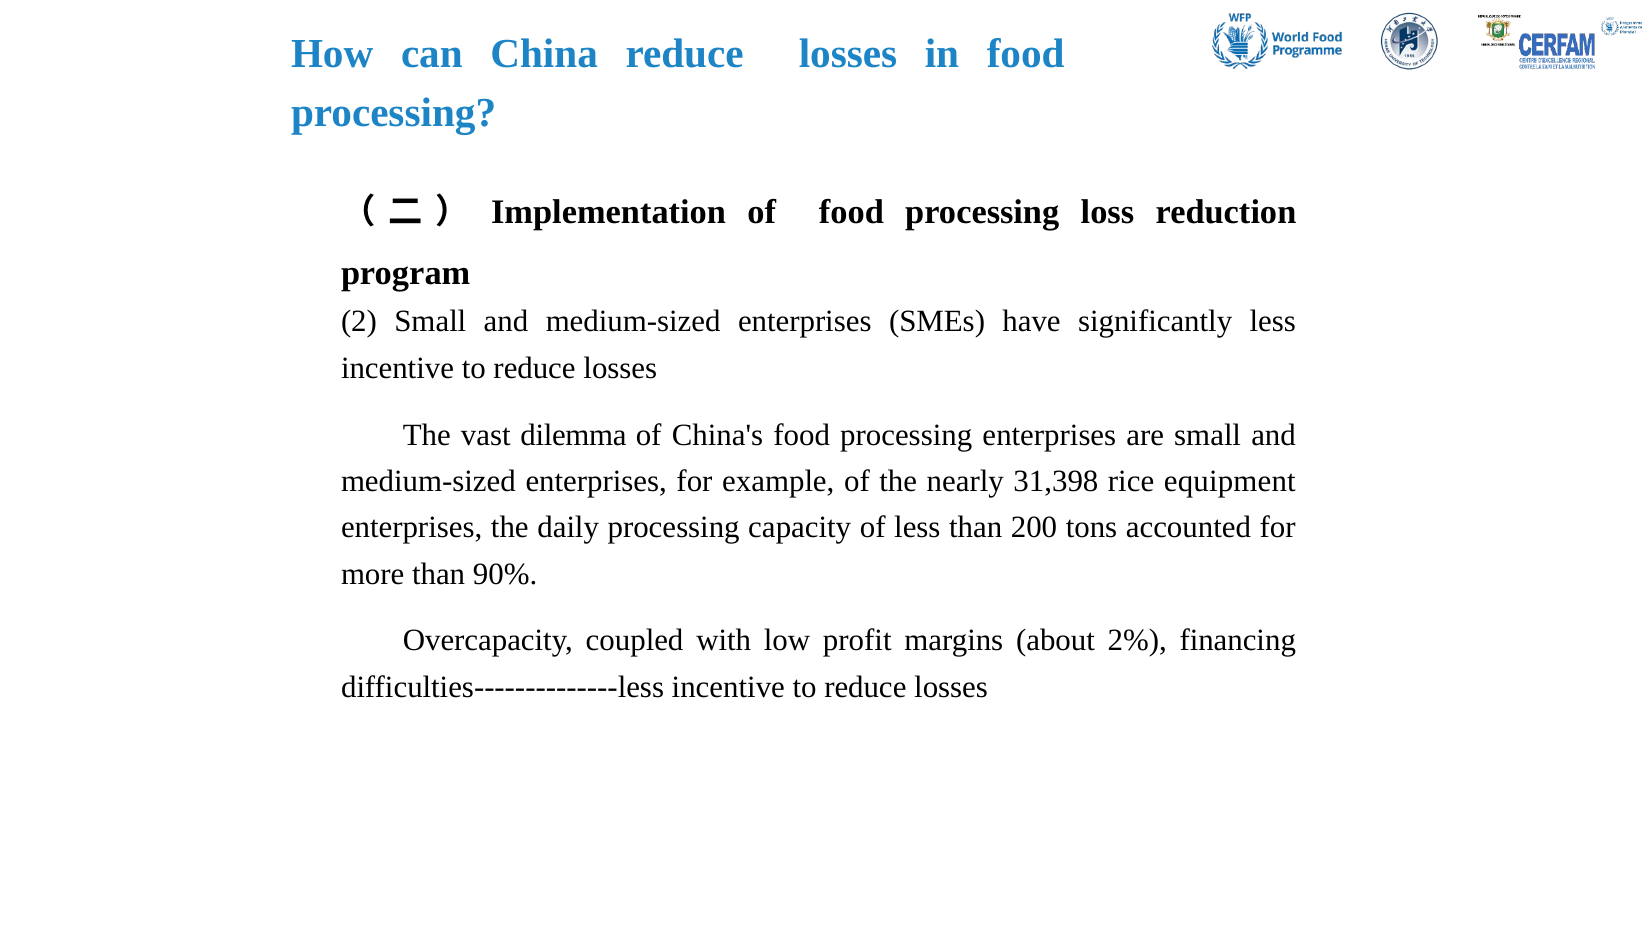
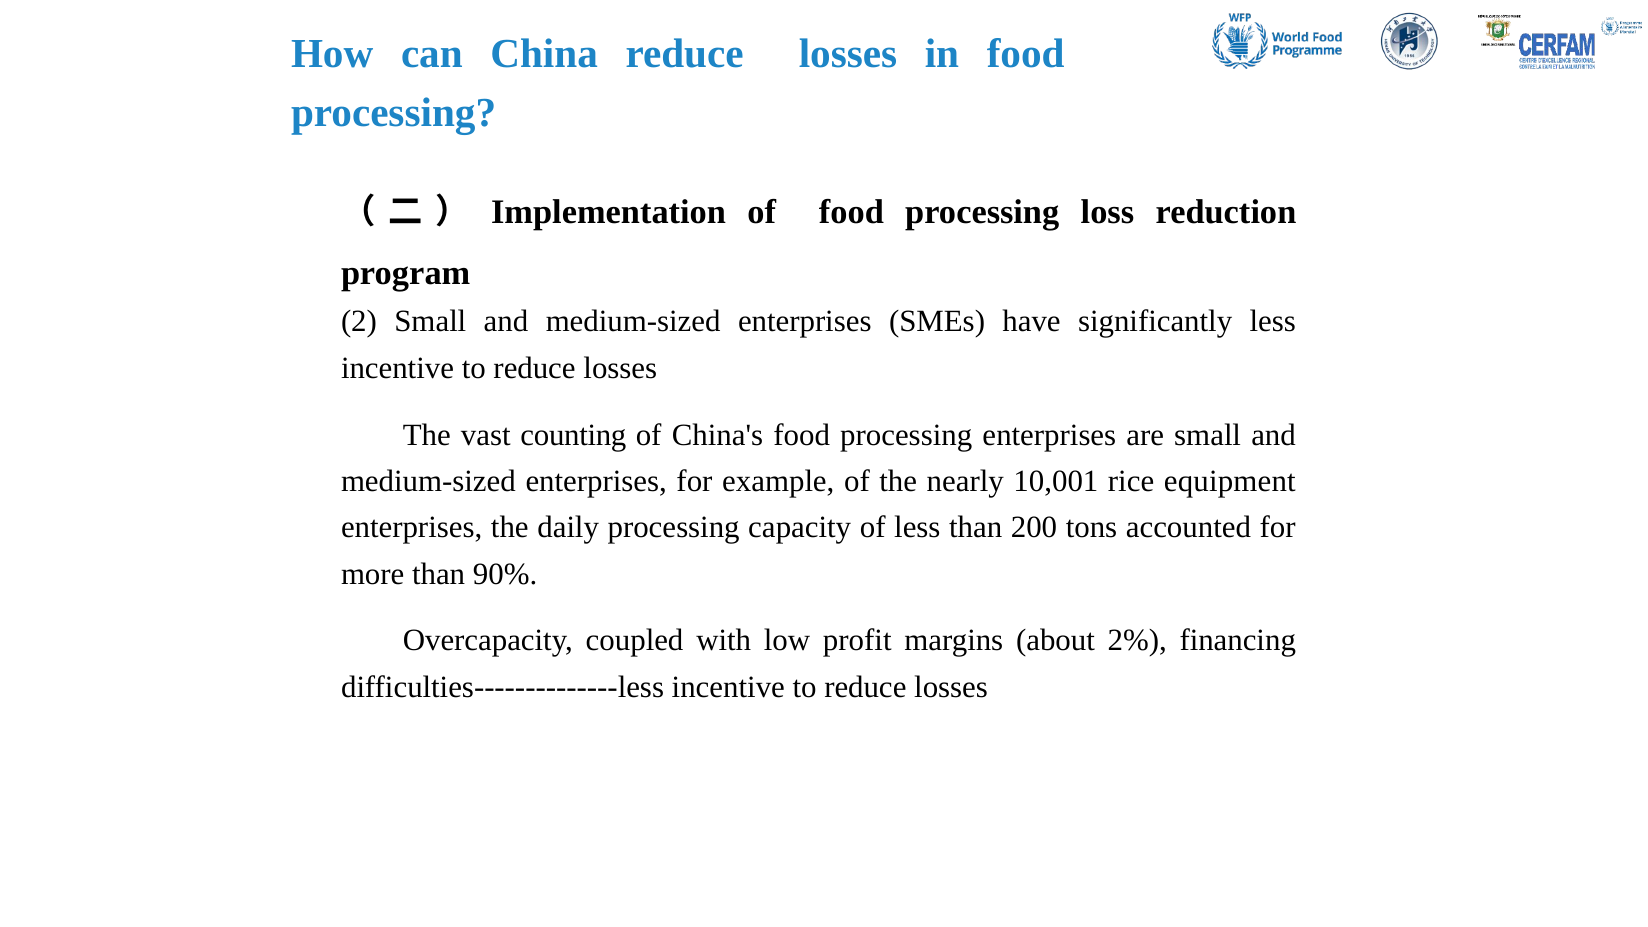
dilemma: dilemma -> counting
31,398: 31,398 -> 10,001
